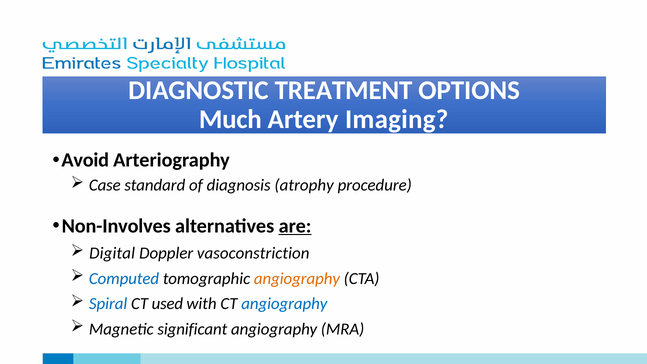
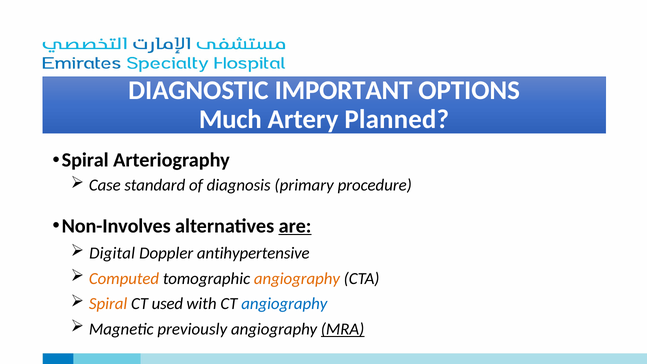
TREATMENT: TREATMENT -> IMPORTANT
Imaging: Imaging -> Planned
Avoid at (85, 160): Avoid -> Spiral
atrophy: atrophy -> primary
vasoconstriction: vasoconstriction -> antihypertensive
Computed colour: blue -> orange
Spiral at (108, 304) colour: blue -> orange
significant: significant -> previously
MRA underline: none -> present
